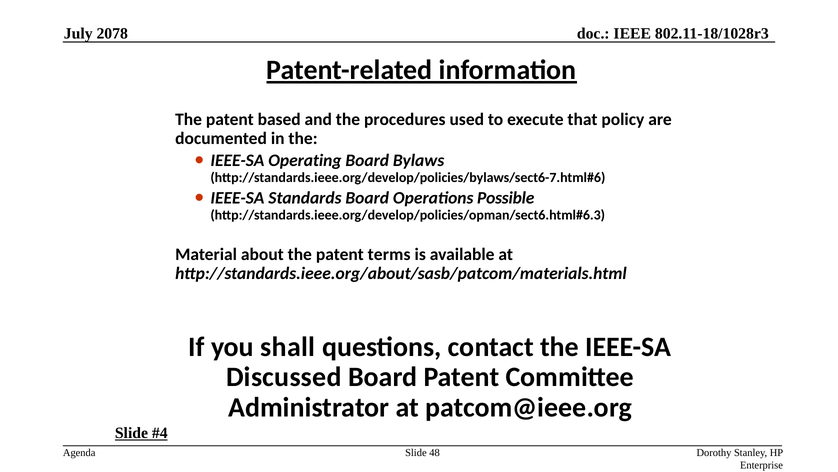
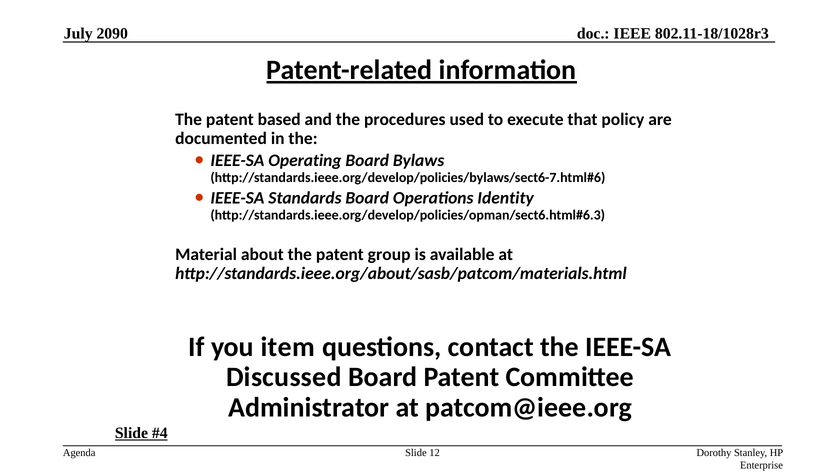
2078: 2078 -> 2090
Possible: Possible -> Identity
terms: terms -> group
shall: shall -> item
48: 48 -> 12
